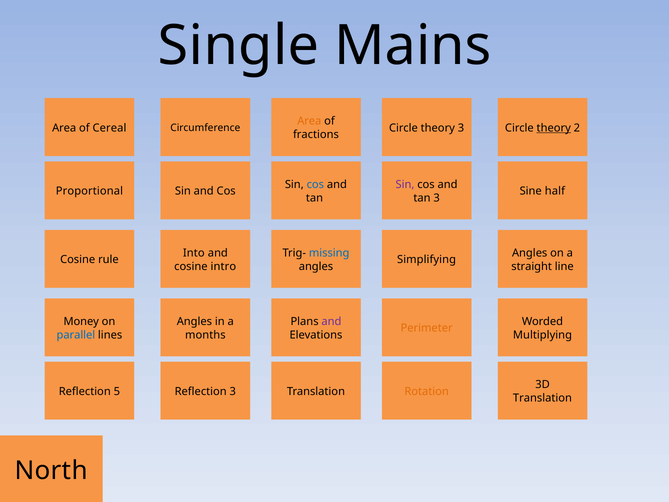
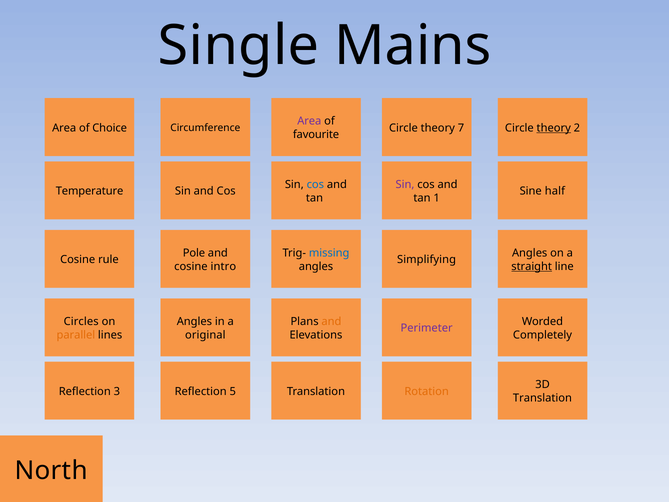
Area at (309, 121) colour: orange -> purple
Cereal: Cereal -> Choice
theory 3: 3 -> 7
fractions: fractions -> favourite
Proportional: Proportional -> Temperature
tan 3: 3 -> 1
Into: Into -> Pole
straight underline: none -> present
Money: Money -> Circles
and at (331, 321) colour: purple -> orange
Perimeter colour: orange -> purple
parallel colour: blue -> orange
months: months -> original
Multiplying: Multiplying -> Completely
5: 5 -> 3
Reflection 3: 3 -> 5
